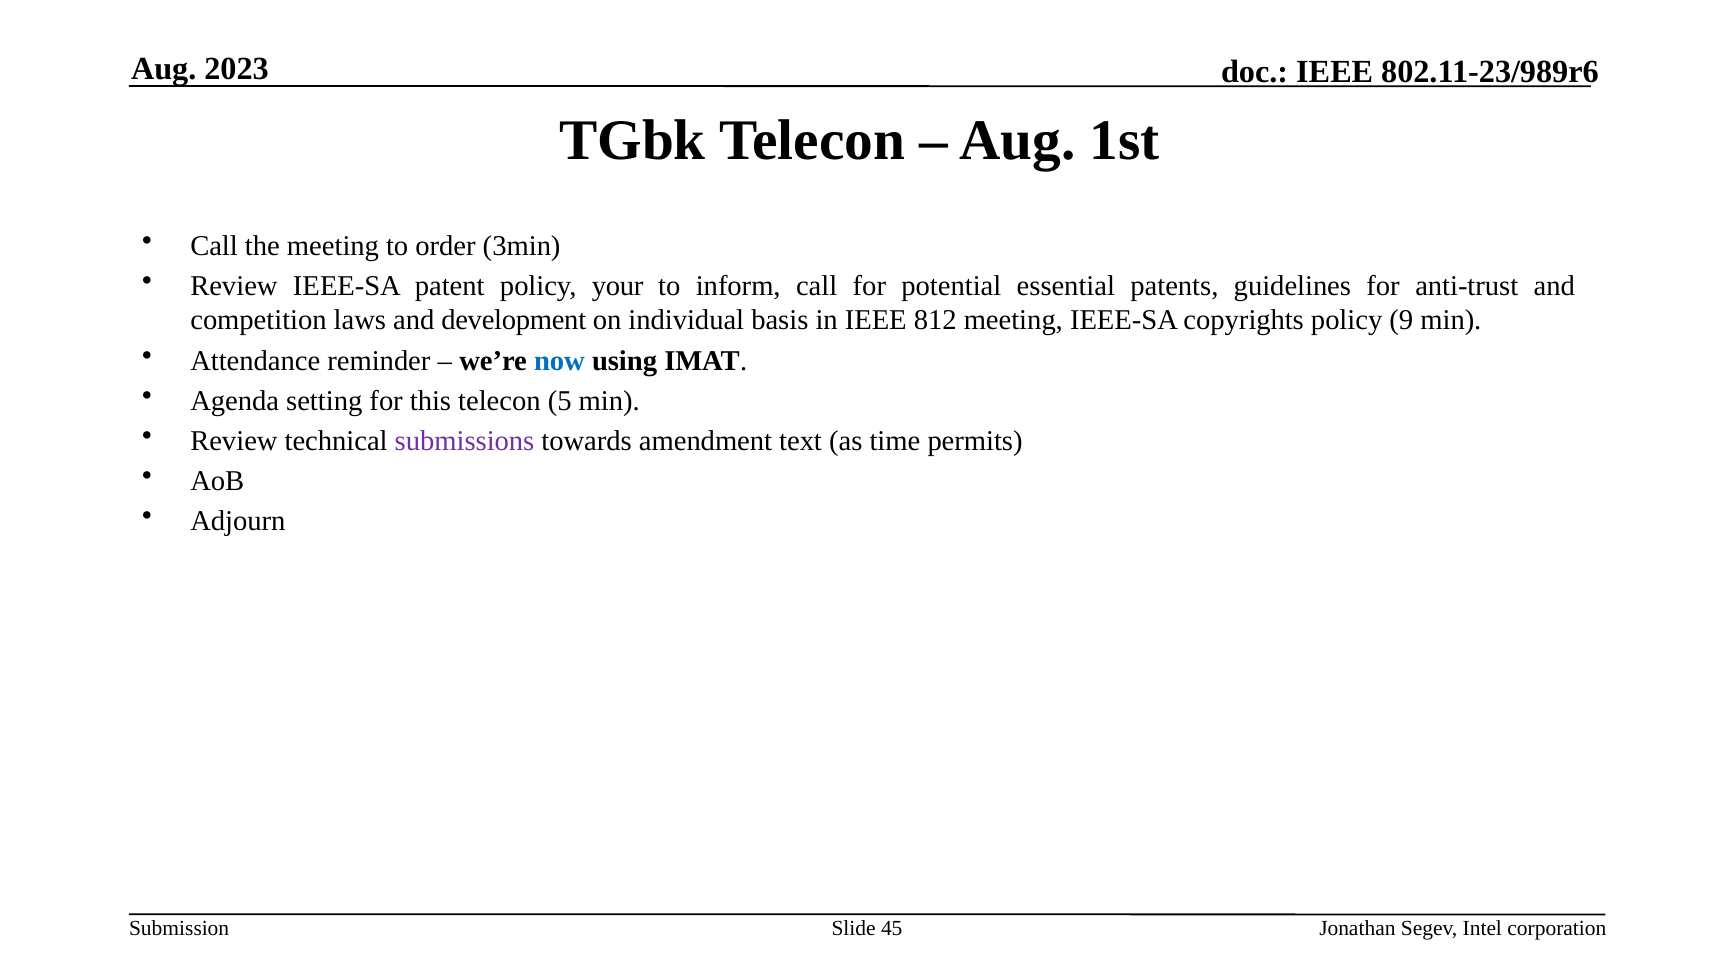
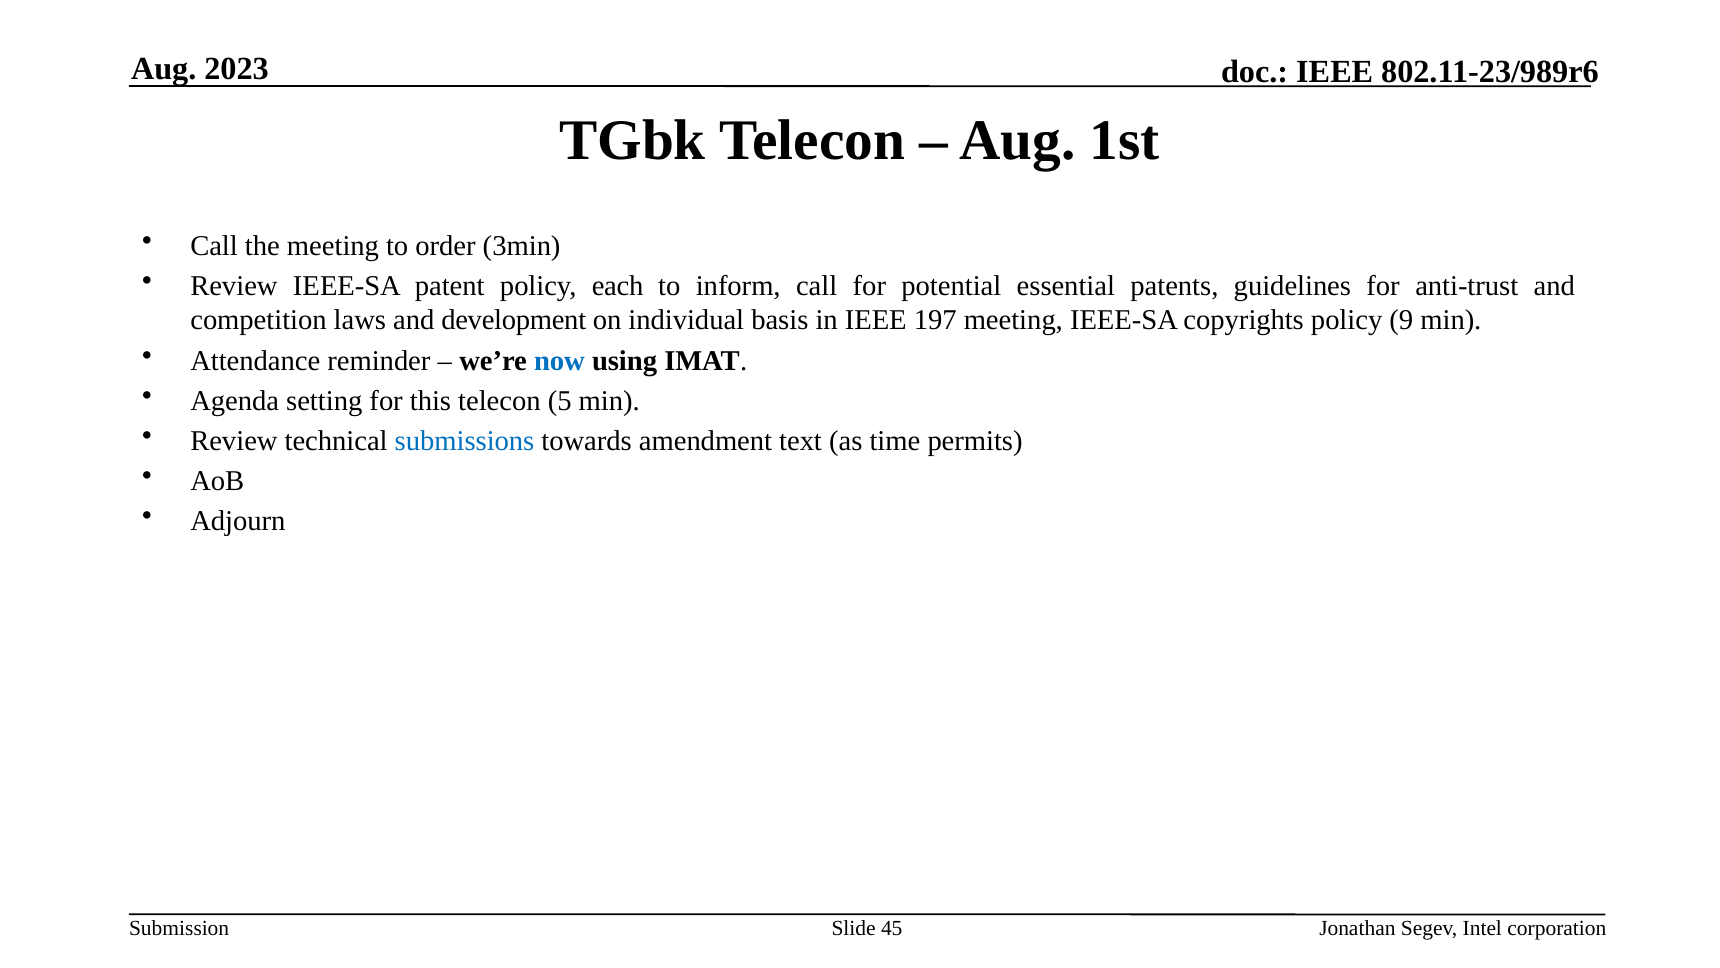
your: your -> each
812: 812 -> 197
submissions colour: purple -> blue
